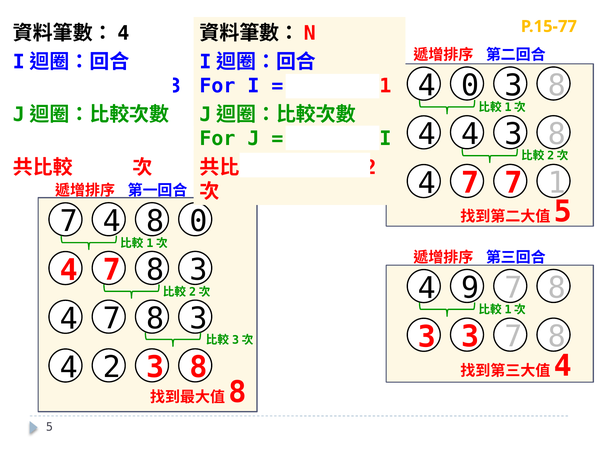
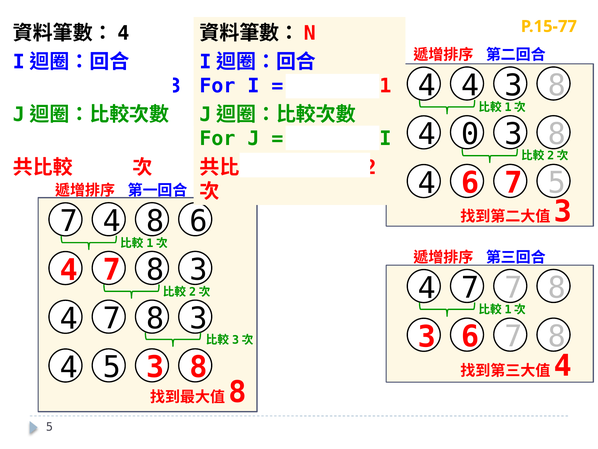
4 0: 0 -> 4
4 4: 4 -> 0
7 at (470, 183): 7 -> 6
7 1: 1 -> 5
8 0: 0 -> 6
5 at (563, 212): 5 -> 3
9 at (470, 288): 9 -> 7
3 3: 3 -> 6
4 2: 2 -> 5
